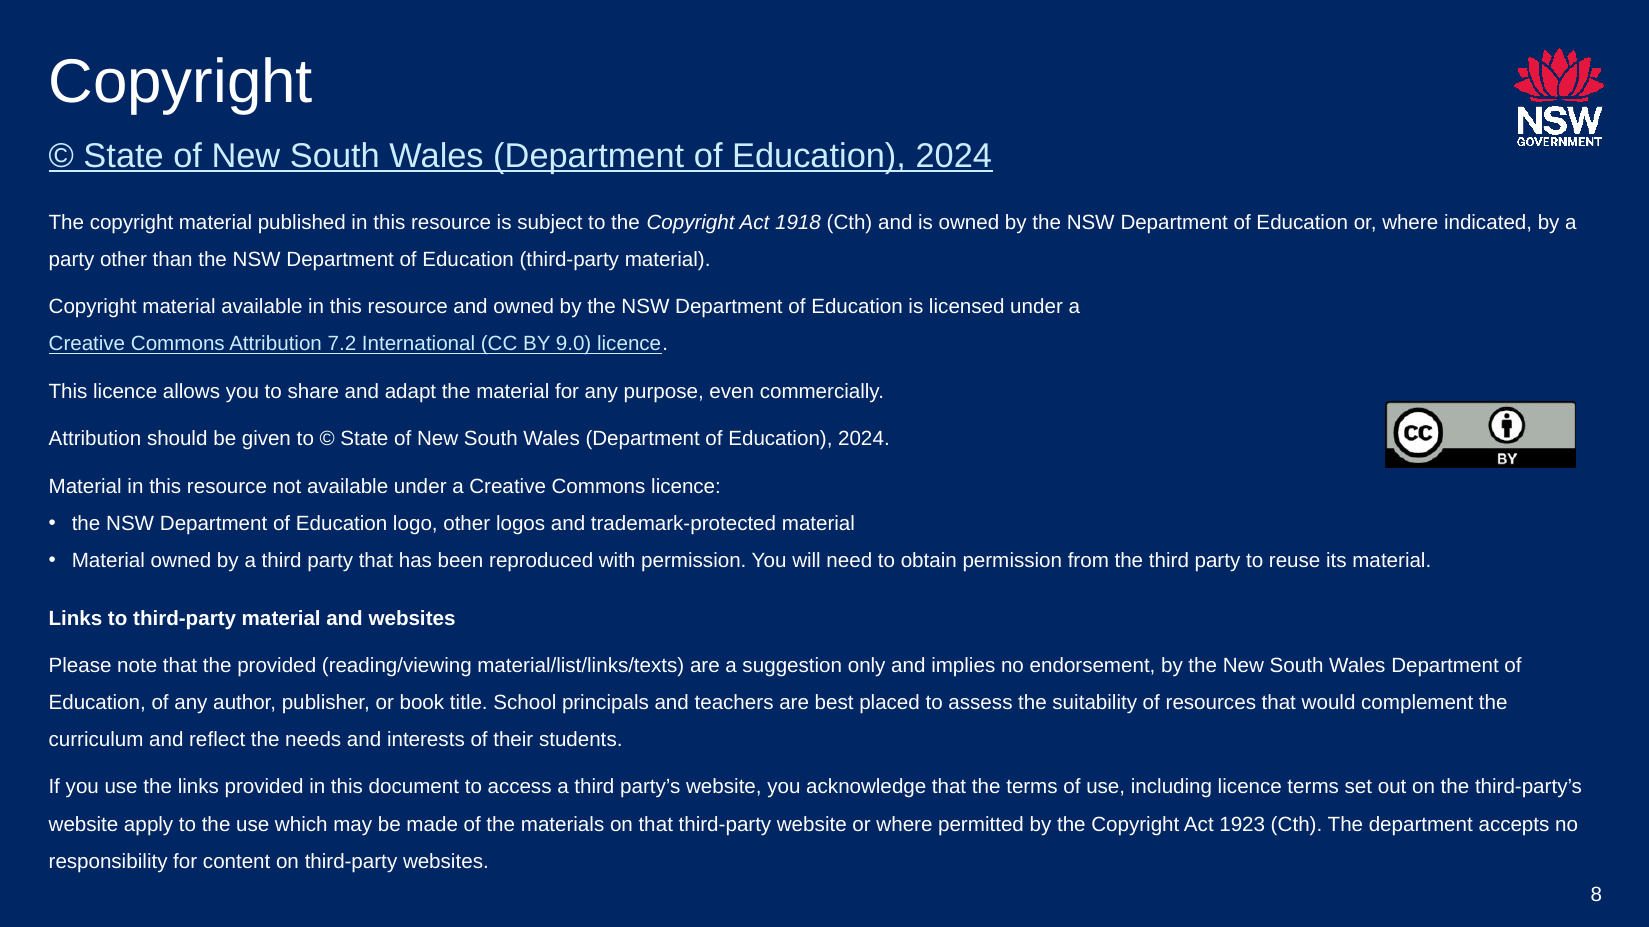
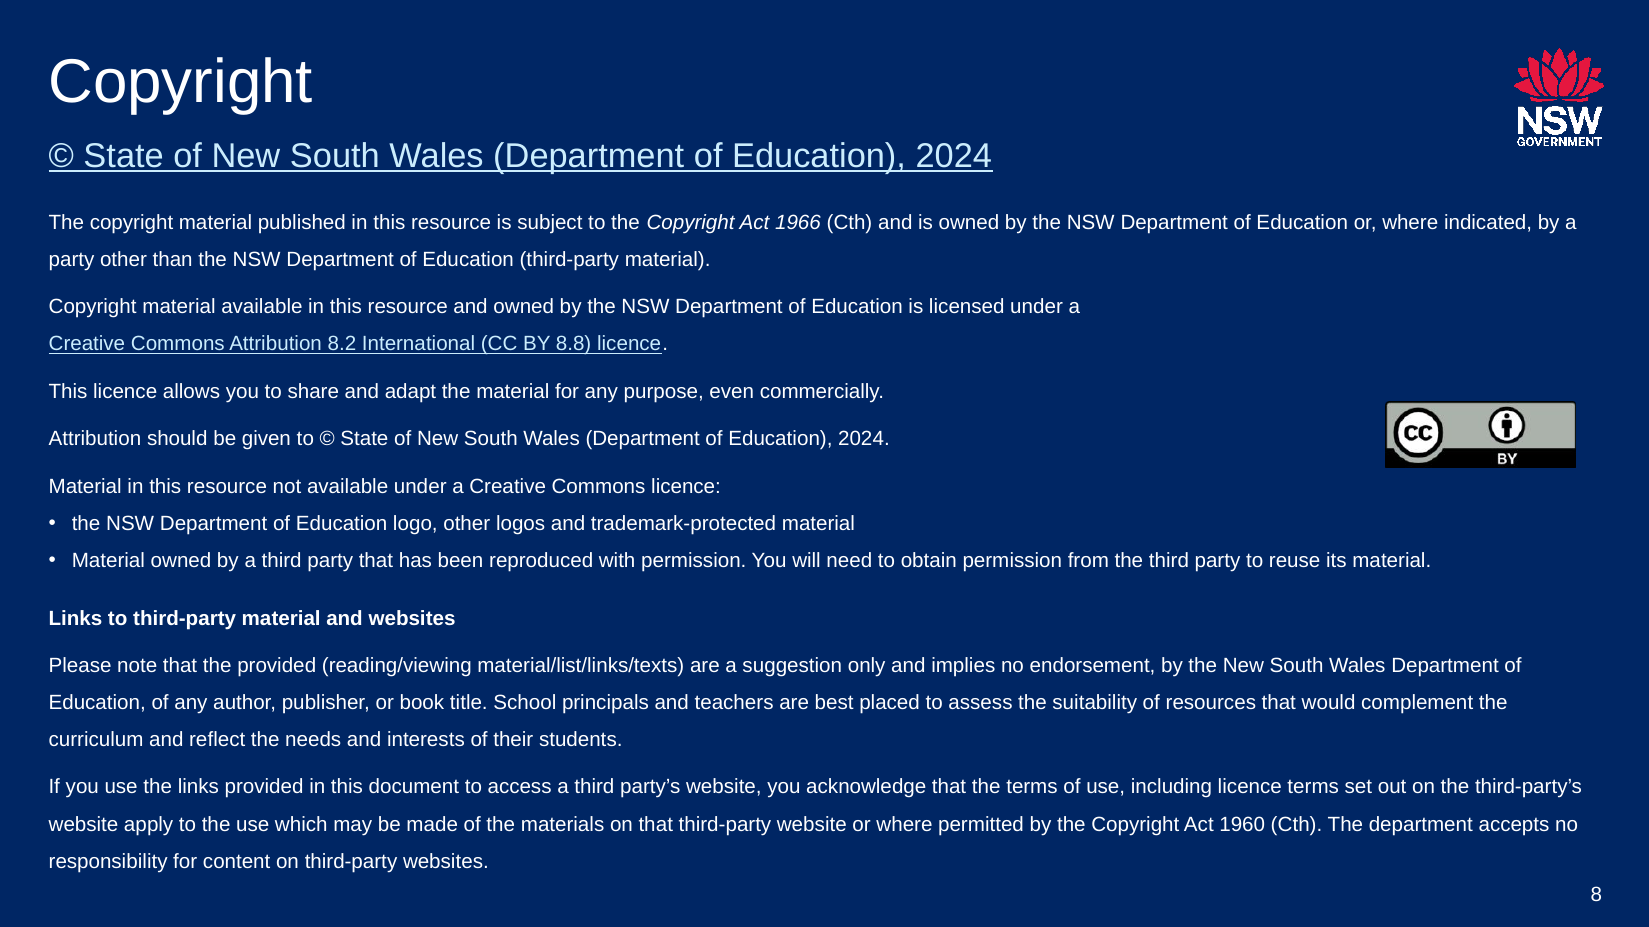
1918: 1918 -> 1966
7.2: 7.2 -> 8.2
9.0: 9.0 -> 8.8
1923: 1923 -> 1960
